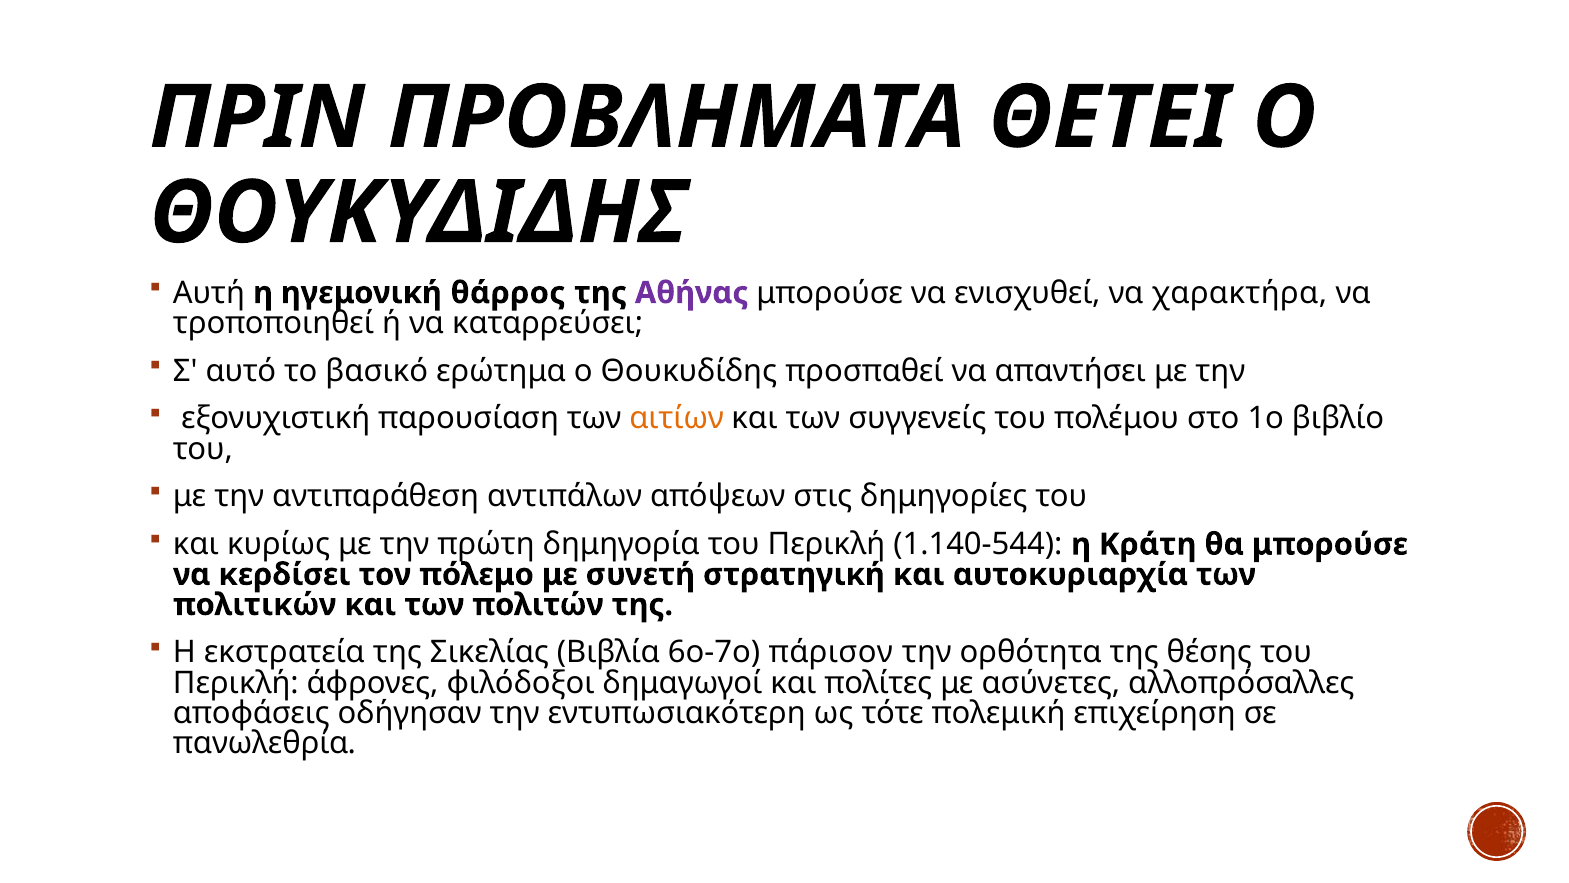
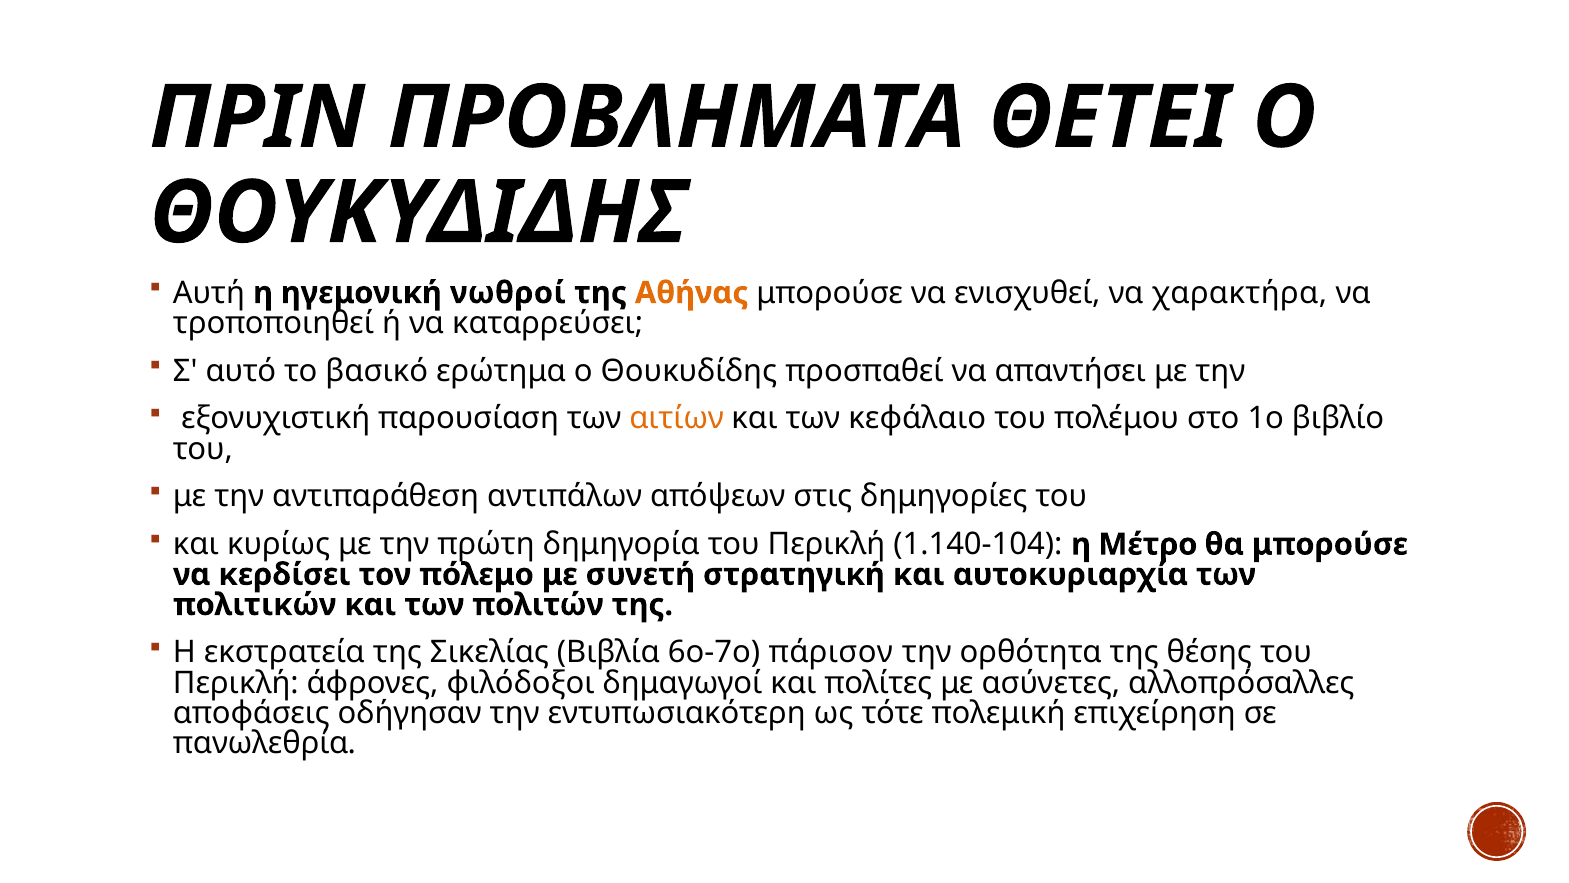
θάρρος: θάρρος -> νωθροί
Αθήνας colour: purple -> orange
συγγενείς: συγγενείς -> κεφάλαιο
1.140-544: 1.140-544 -> 1.140-104
Κράτη: Κράτη -> Μέτρο
